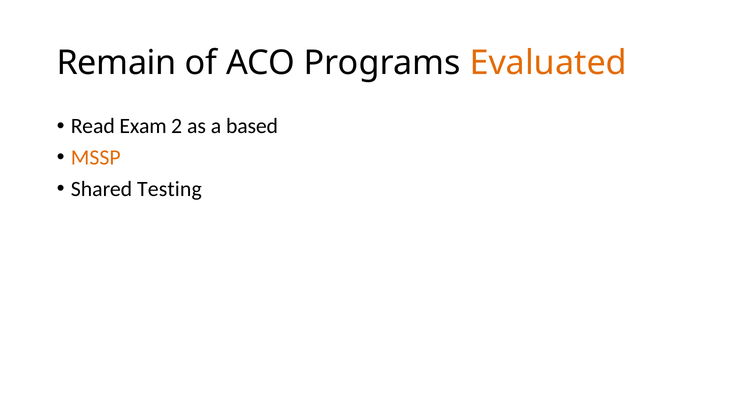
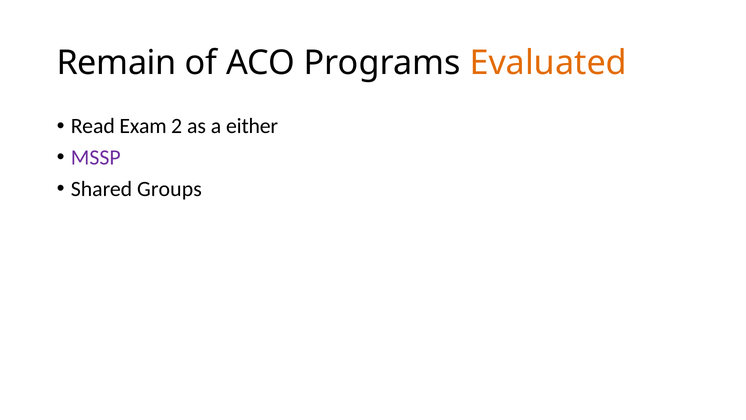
based: based -> either
MSSP colour: orange -> purple
Testing: Testing -> Groups
